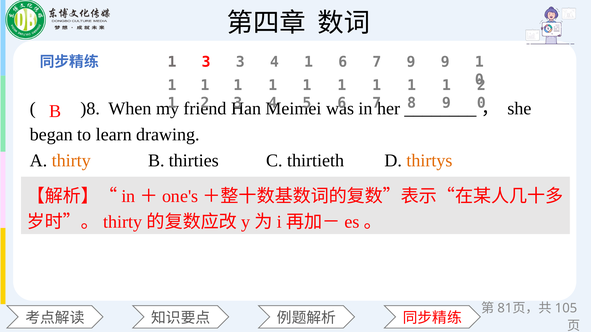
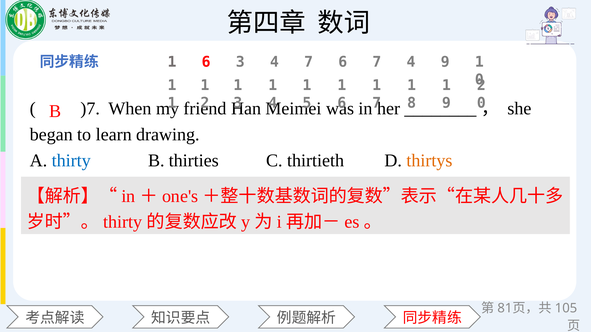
3 at (206, 62): 3 -> 6
3 4 1: 1 -> 7
7 9: 9 -> 4
)8: )8 -> )7
thirty colour: orange -> blue
